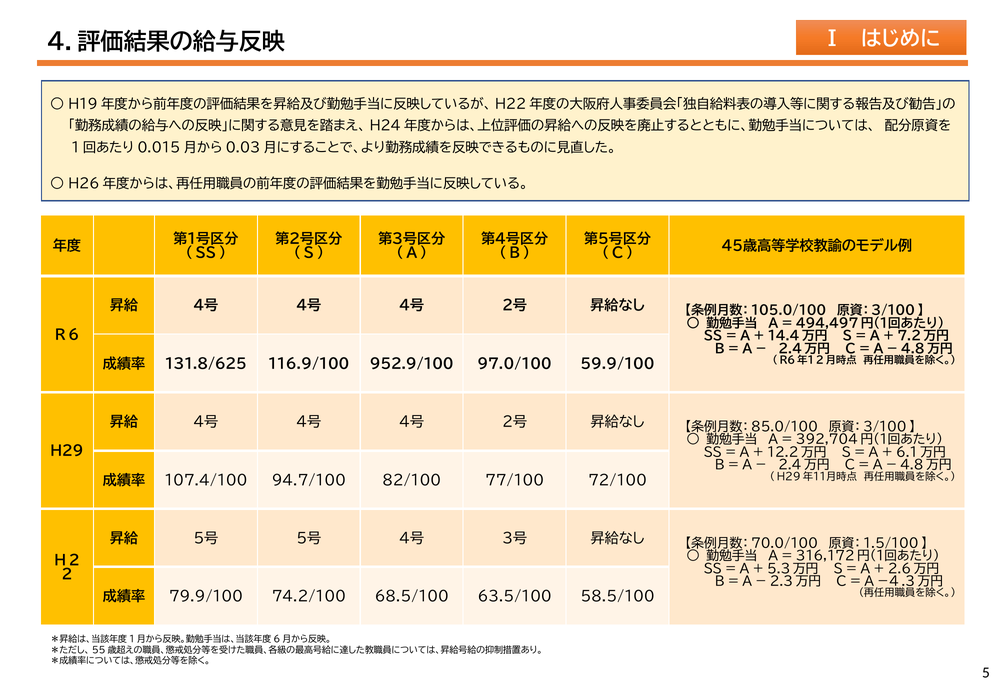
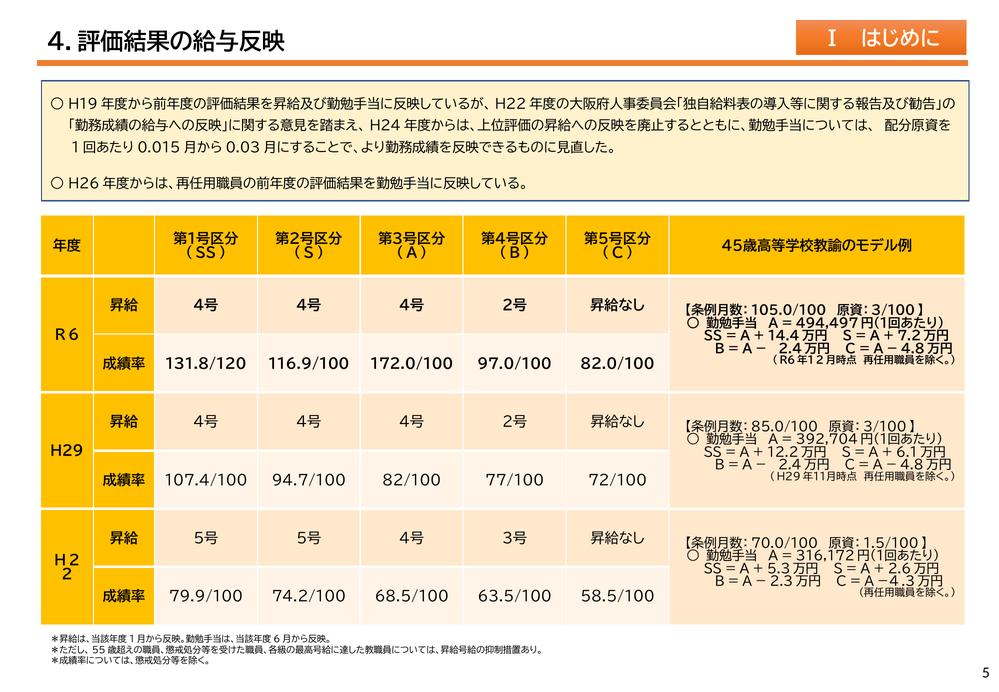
131.8/625: 131.8/625 -> 131.8/120
952.9/100: 952.9/100 -> 172.0/100
59.9/100: 59.9/100 -> 82.0/100
